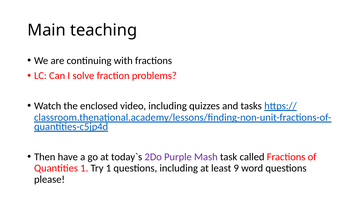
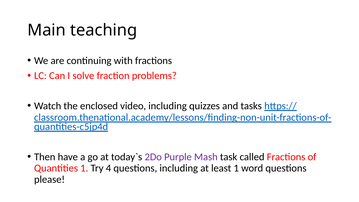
Try 1: 1 -> 4
least 9: 9 -> 1
